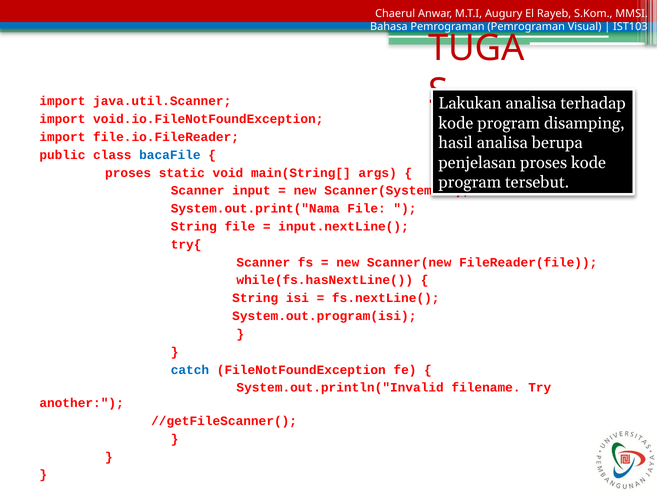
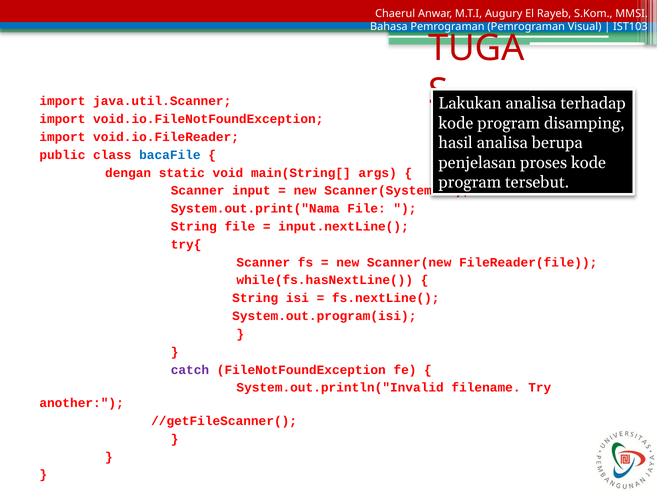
file.io.FileReader: file.io.FileReader -> void.io.FileReader
proses at (128, 173): proses -> dengan
catch colour: blue -> purple
